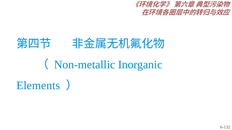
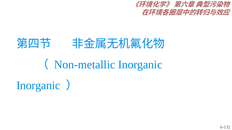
Elements at (38, 86): Elements -> Inorganic
